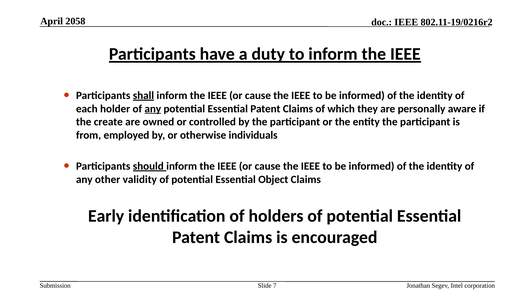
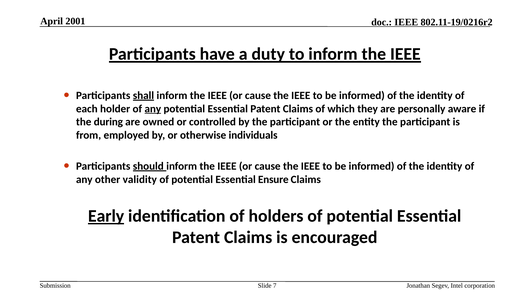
2058: 2058 -> 2001
create: create -> during
Object: Object -> Ensure
Early underline: none -> present
